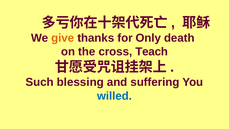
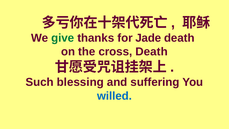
give colour: orange -> green
Only: Only -> Jade
cross Teach: Teach -> Death
